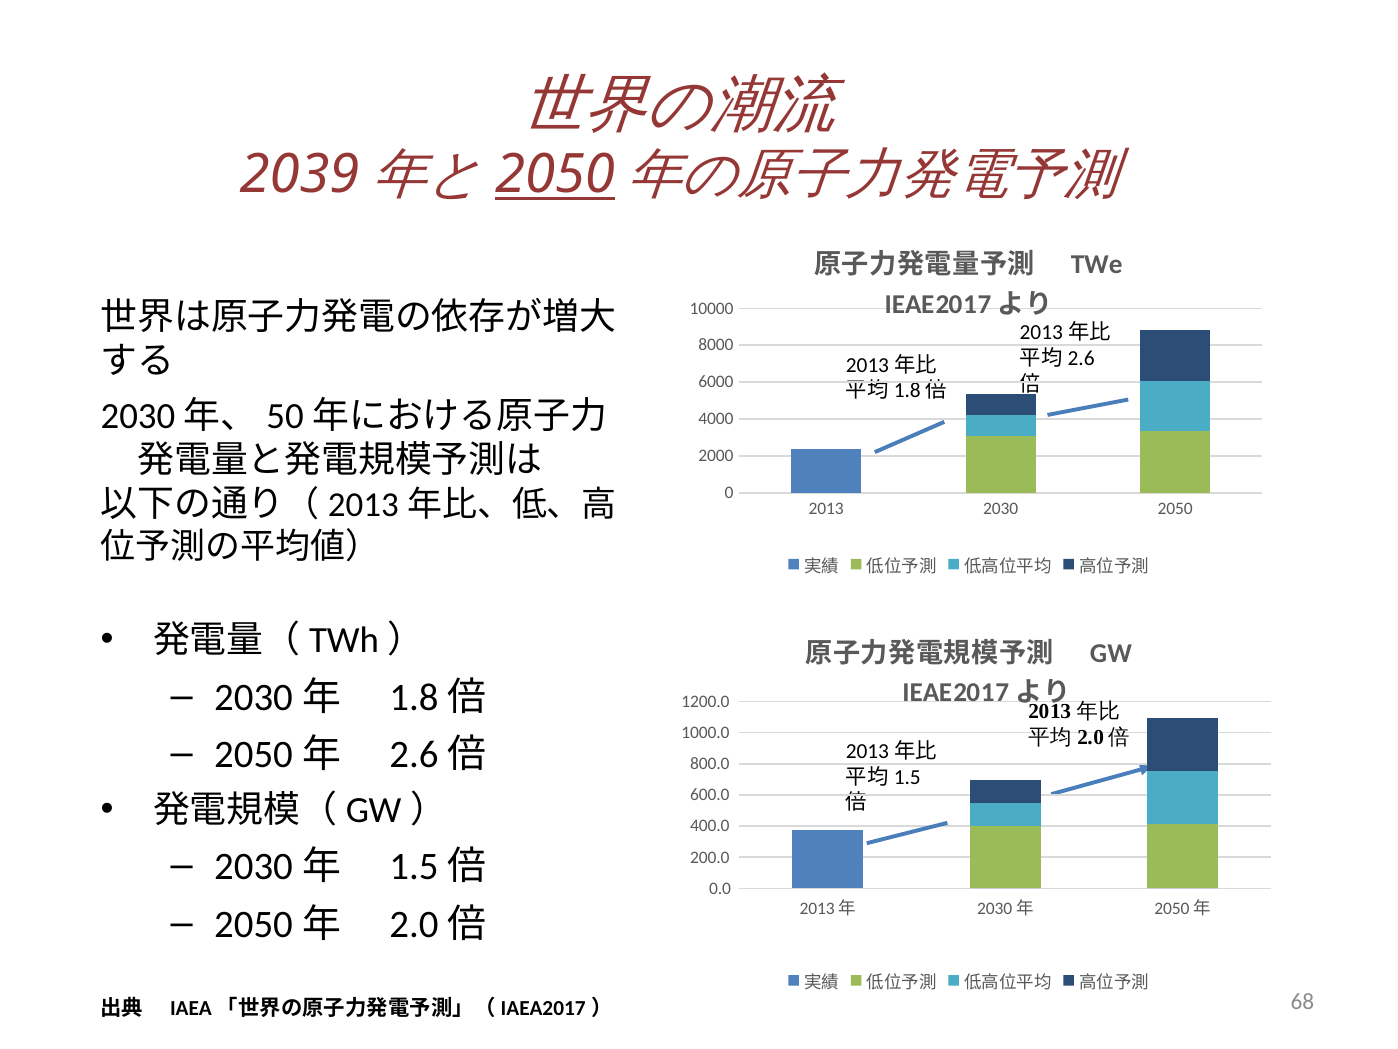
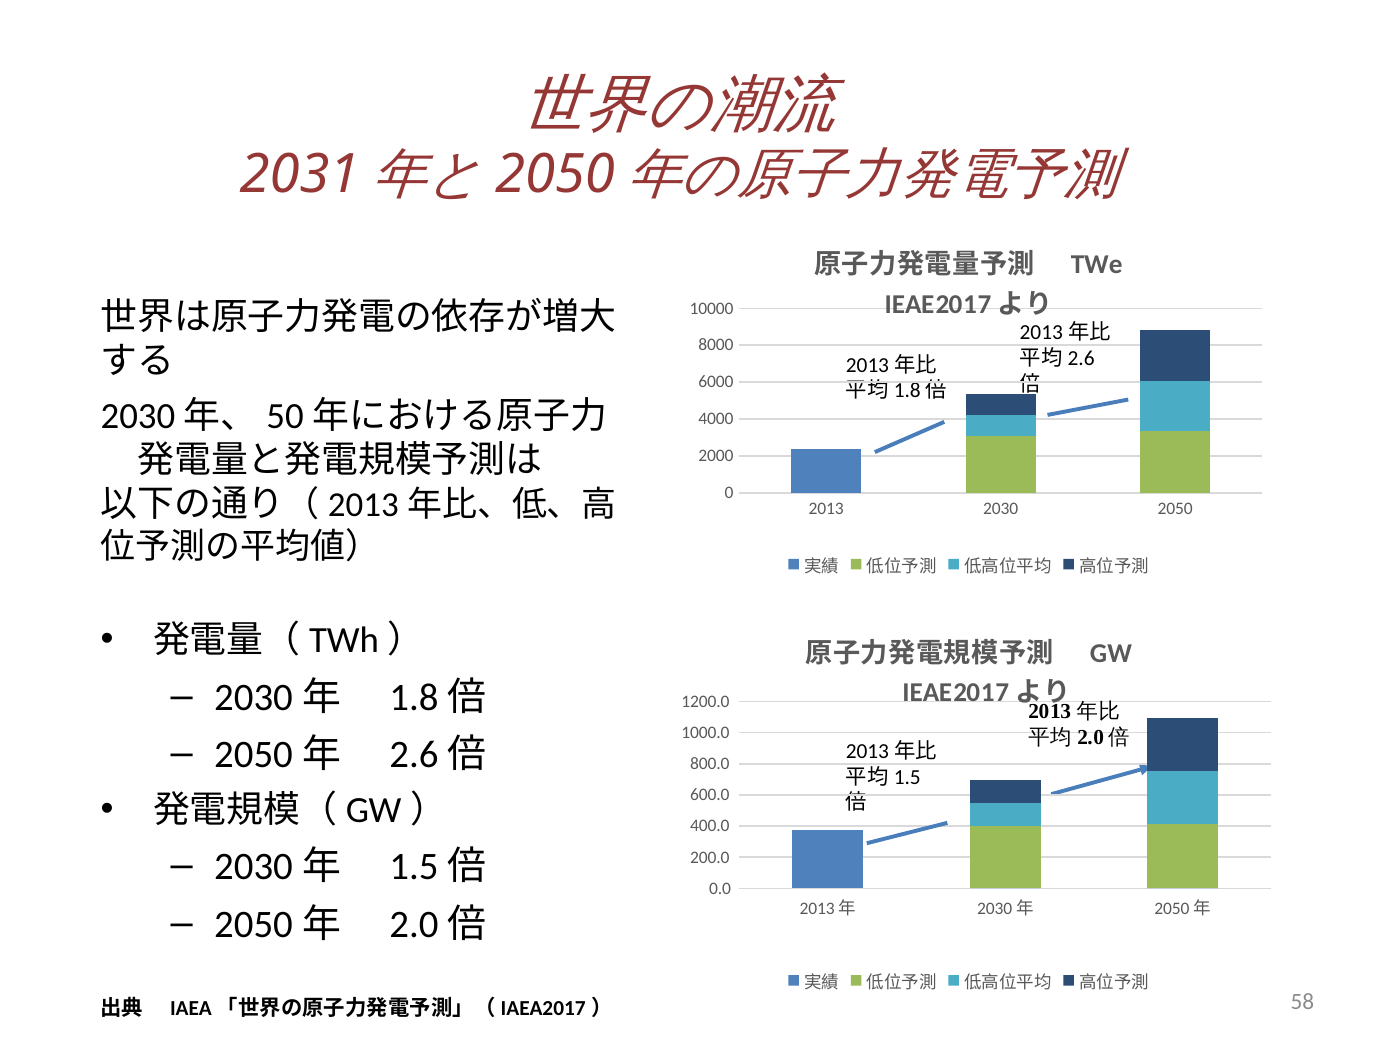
2039: 2039 -> 2031
2050 at (555, 175) underline: present -> none
68: 68 -> 58
